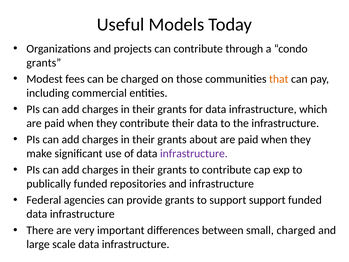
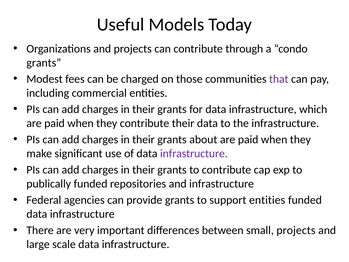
that colour: orange -> purple
support support: support -> entities
small charged: charged -> projects
